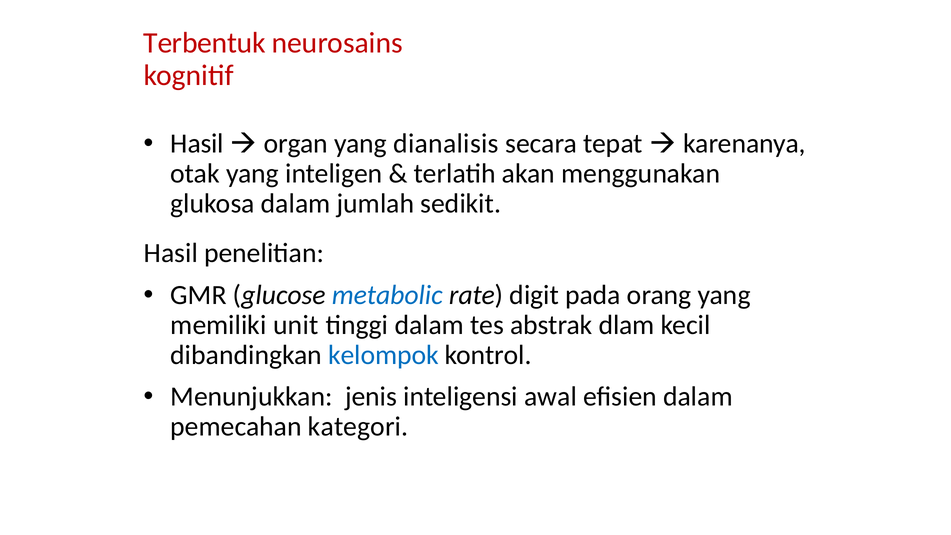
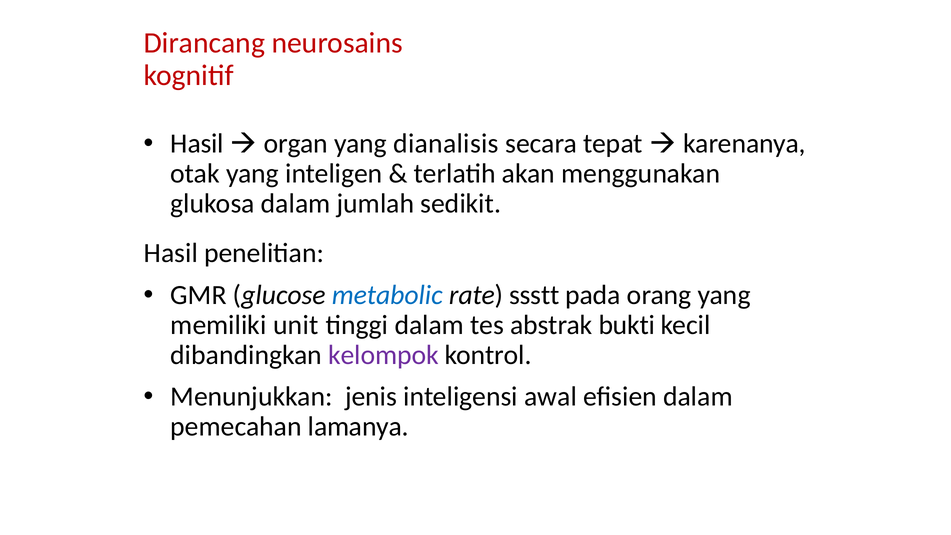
Terbentuk: Terbentuk -> Dirancang
digit: digit -> ssstt
dlam: dlam -> bukti
kelompok colour: blue -> purple
kategori: kategori -> lamanya
